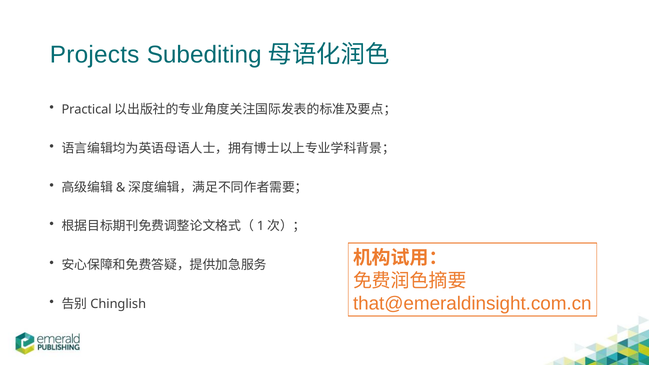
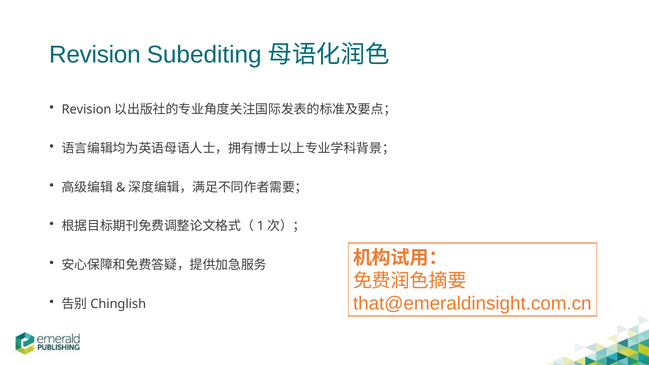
Projects at (95, 55): Projects -> Revision
Practical at (87, 109): Practical -> Revision
